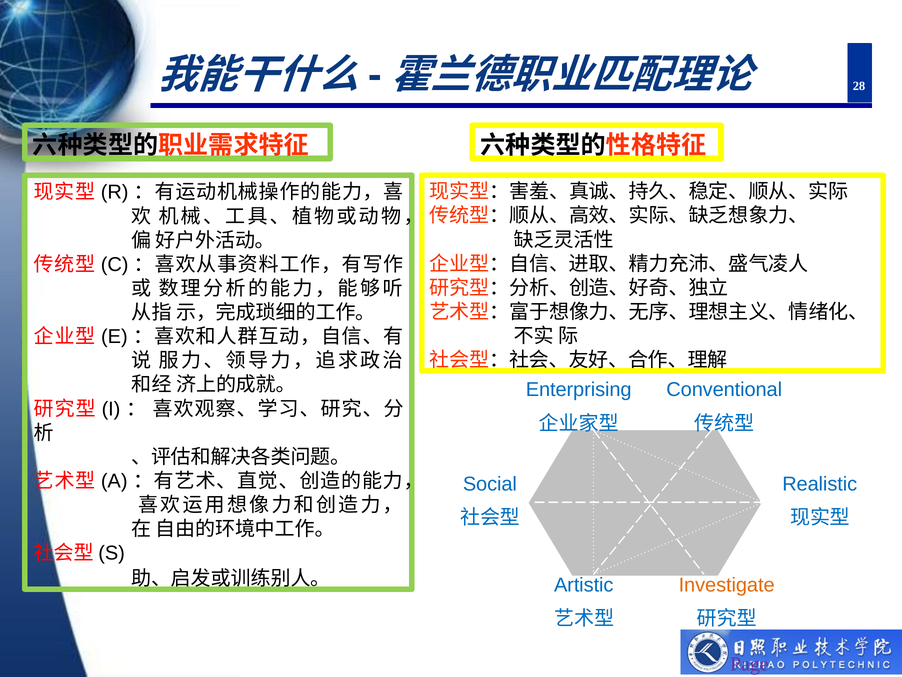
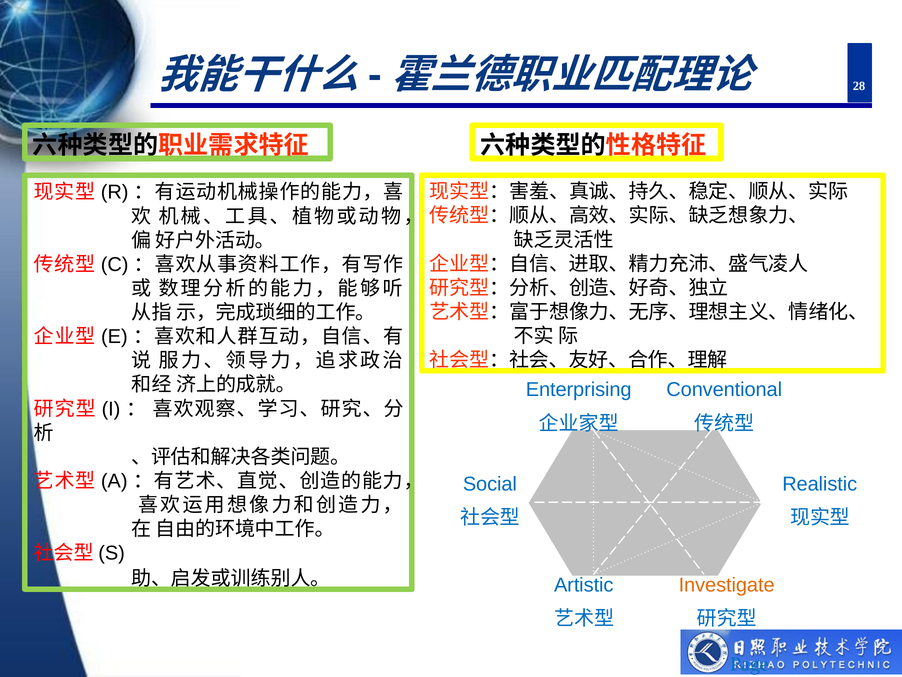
Page colour: purple -> blue
